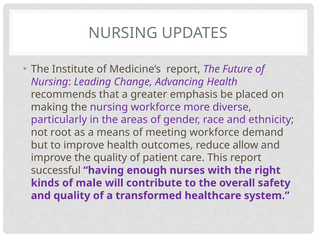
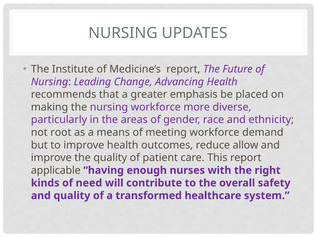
successful: successful -> applicable
male: male -> need
